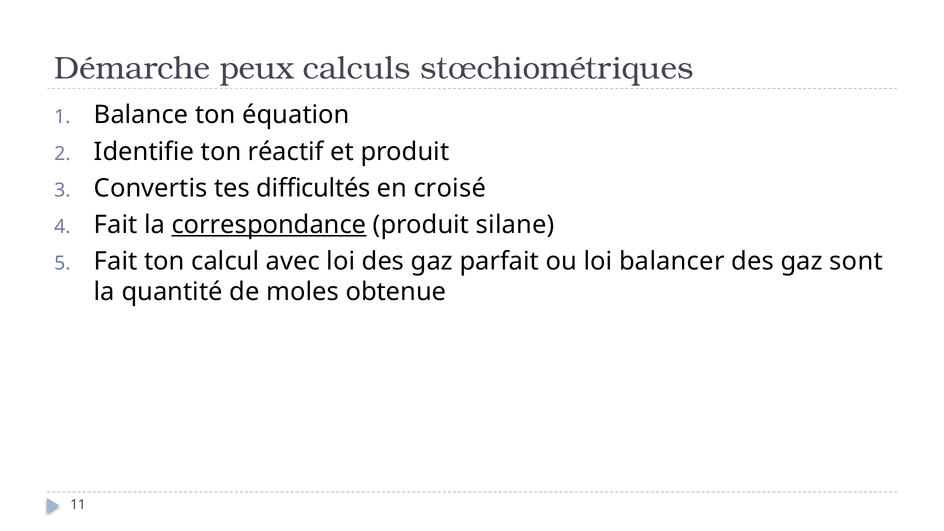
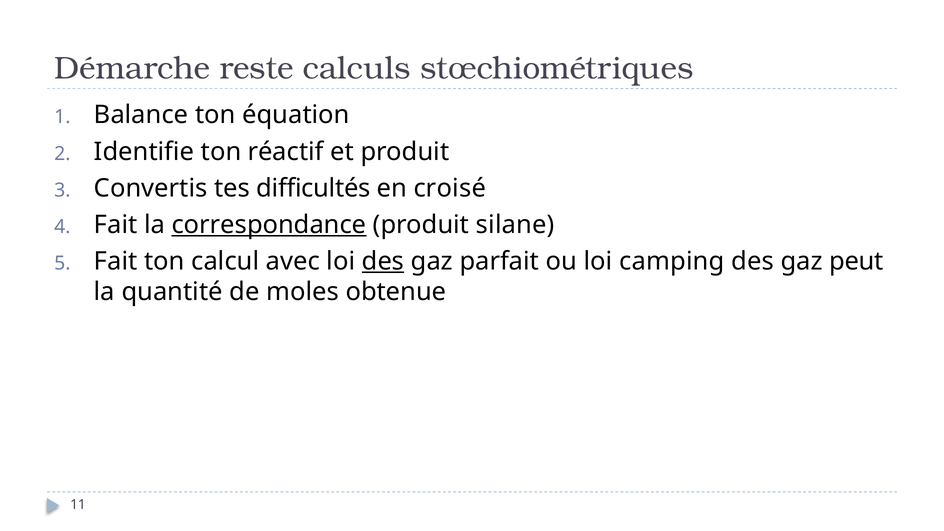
peux: peux -> reste
des at (383, 261) underline: none -> present
balancer: balancer -> camping
sont: sont -> peut
